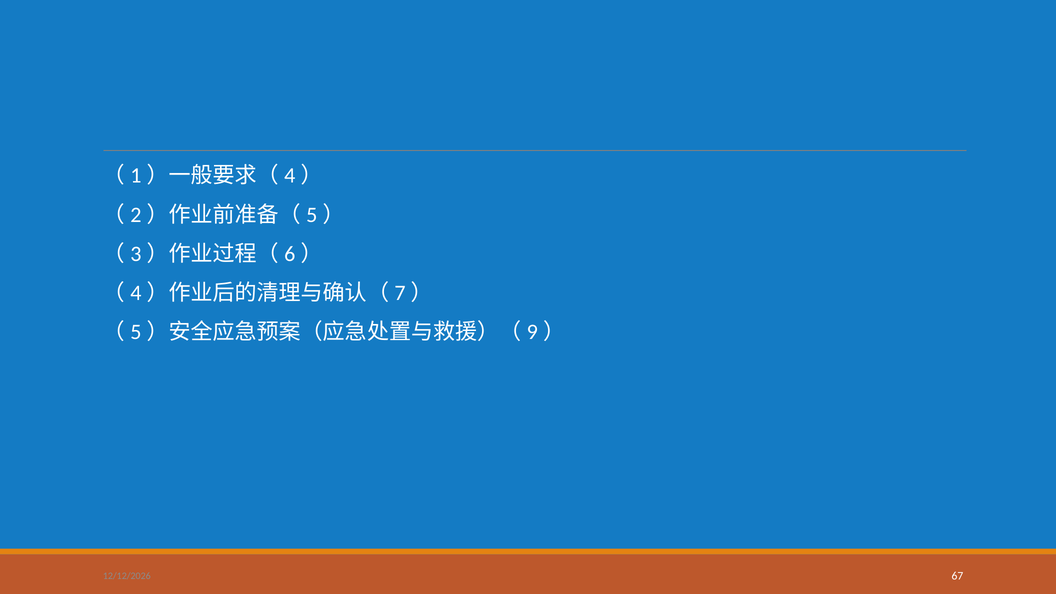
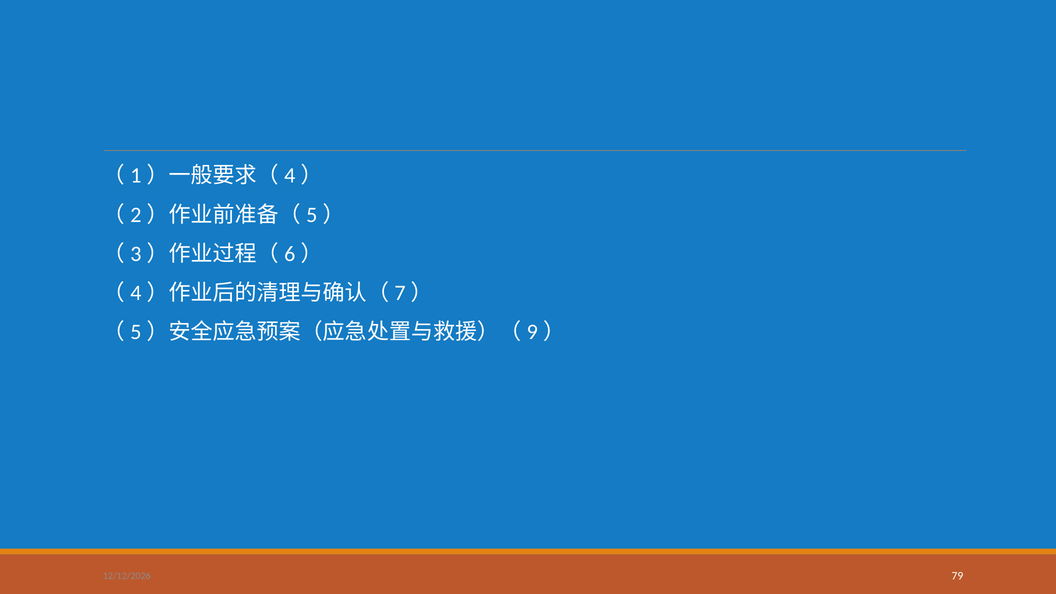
67: 67 -> 79
